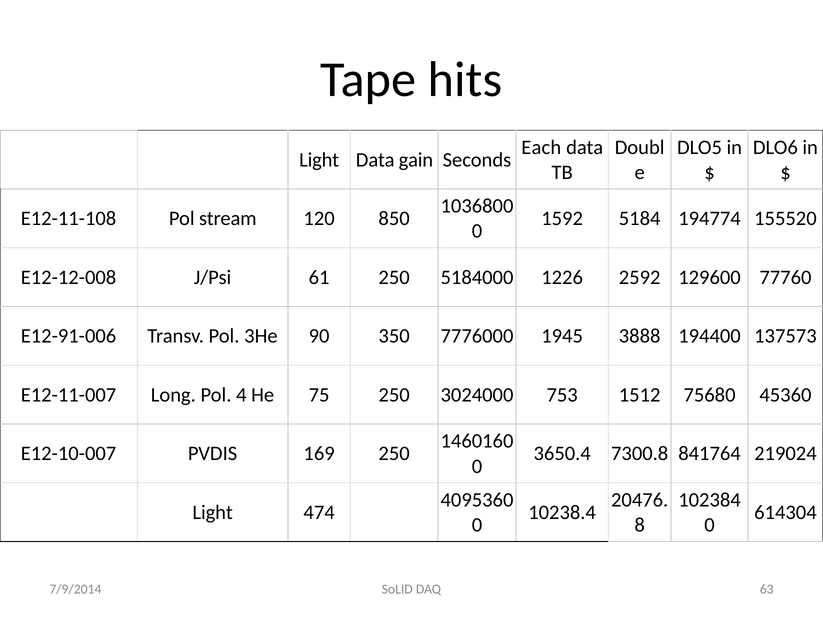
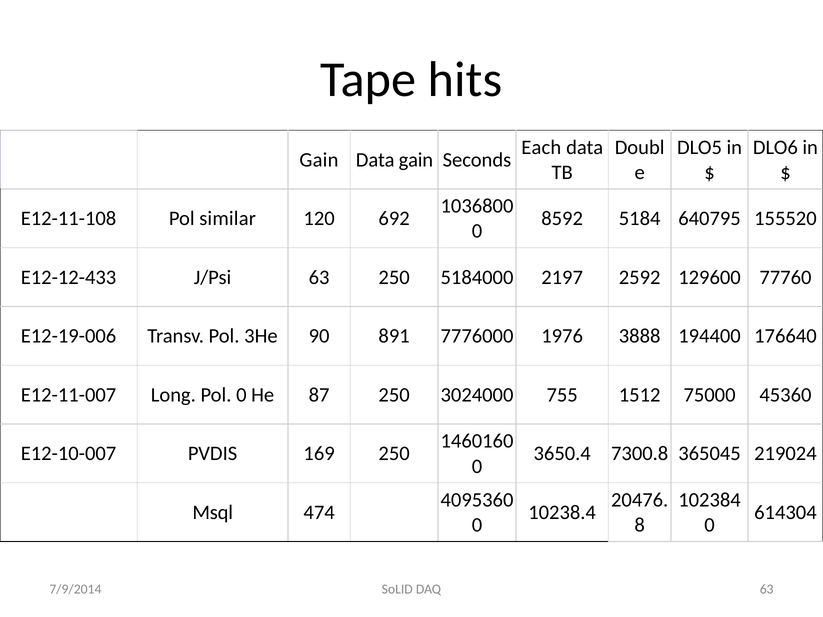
Light at (319, 160): Light -> Gain
stream: stream -> similar
850: 850 -> 692
1592: 1592 -> 8592
194774: 194774 -> 640795
E12-12-008: E12-12-008 -> E12-12-433
J/Psi 61: 61 -> 63
1226: 1226 -> 2197
E12-91-006: E12-91-006 -> E12-19-006
350: 350 -> 891
1945: 1945 -> 1976
137573: 137573 -> 176640
Pol 4: 4 -> 0
75: 75 -> 87
753: 753 -> 755
75680: 75680 -> 75000
841764: 841764 -> 365045
Light at (213, 513): Light -> Msql
